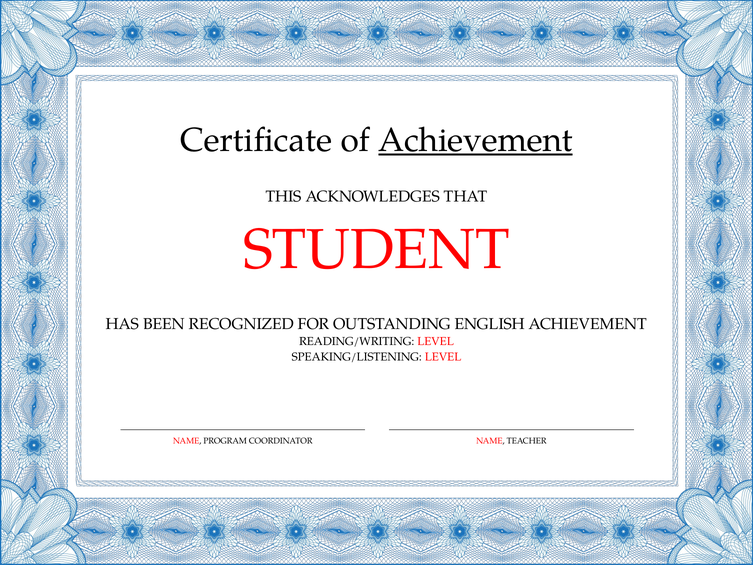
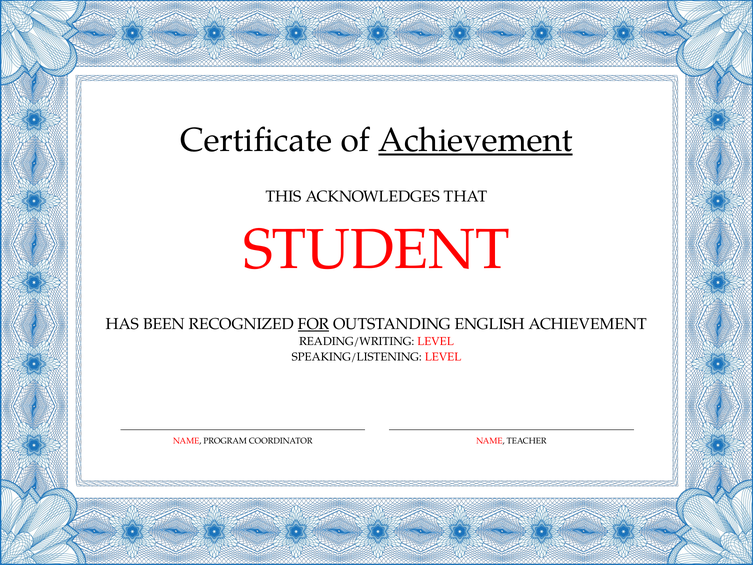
FOR underline: none -> present
